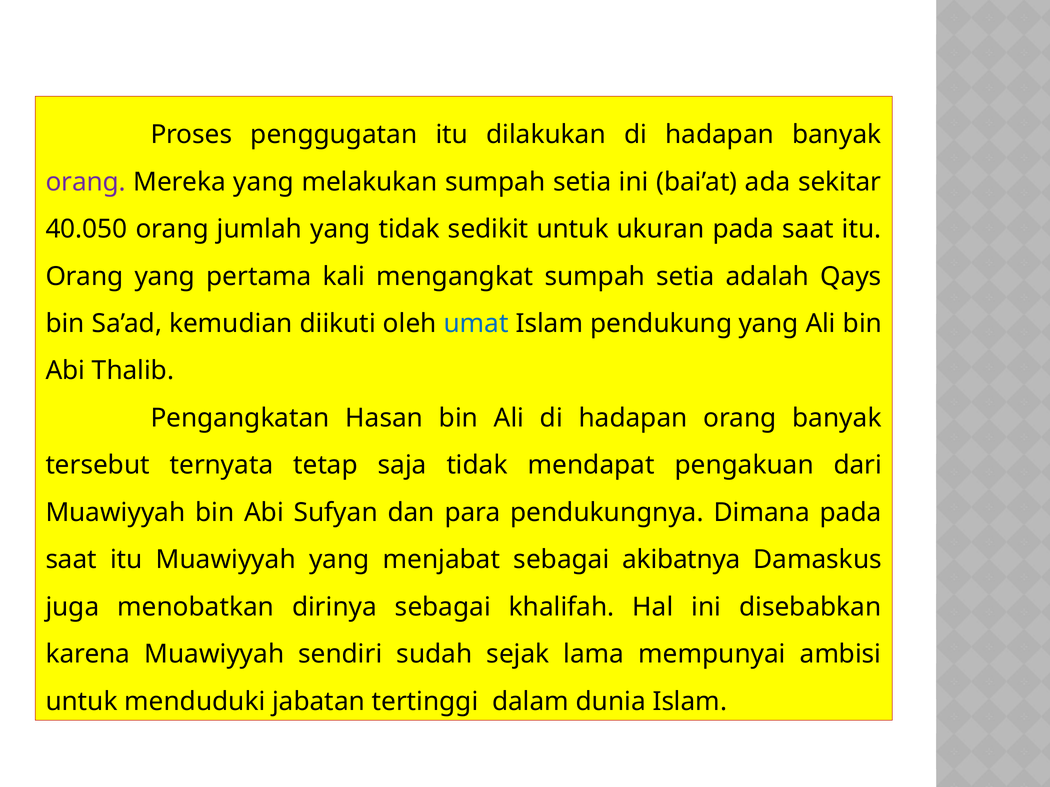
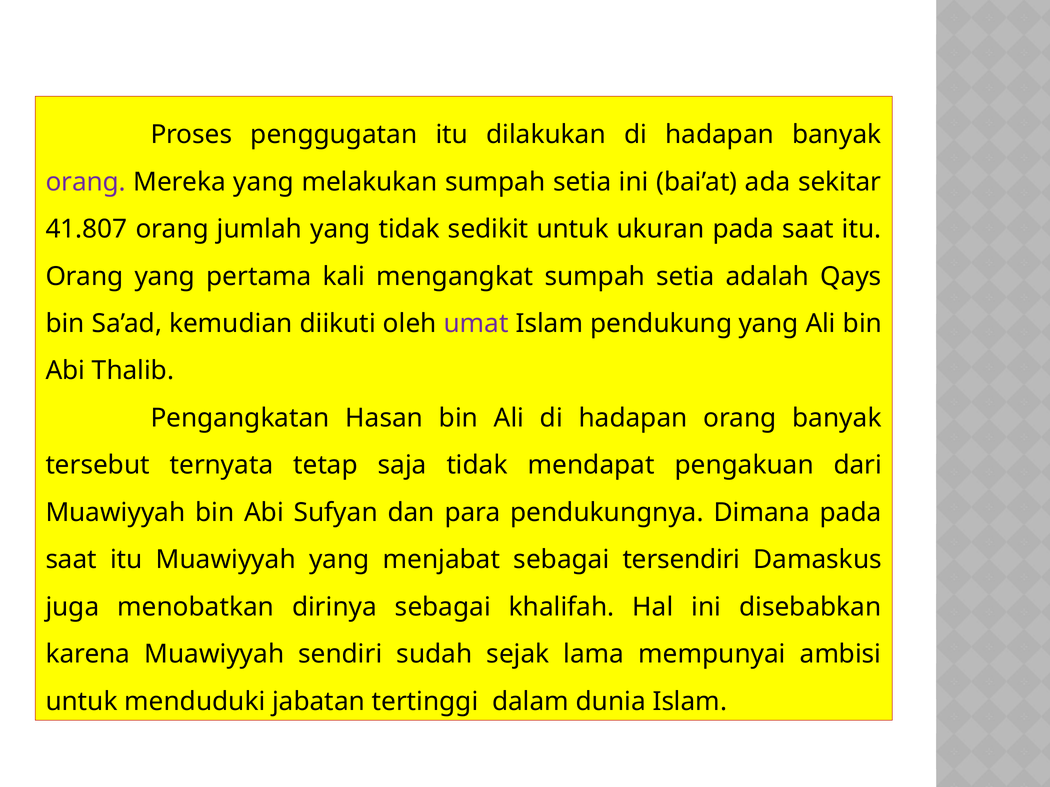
40.050: 40.050 -> 41.807
umat colour: blue -> purple
akibatnya: akibatnya -> tersendiri
